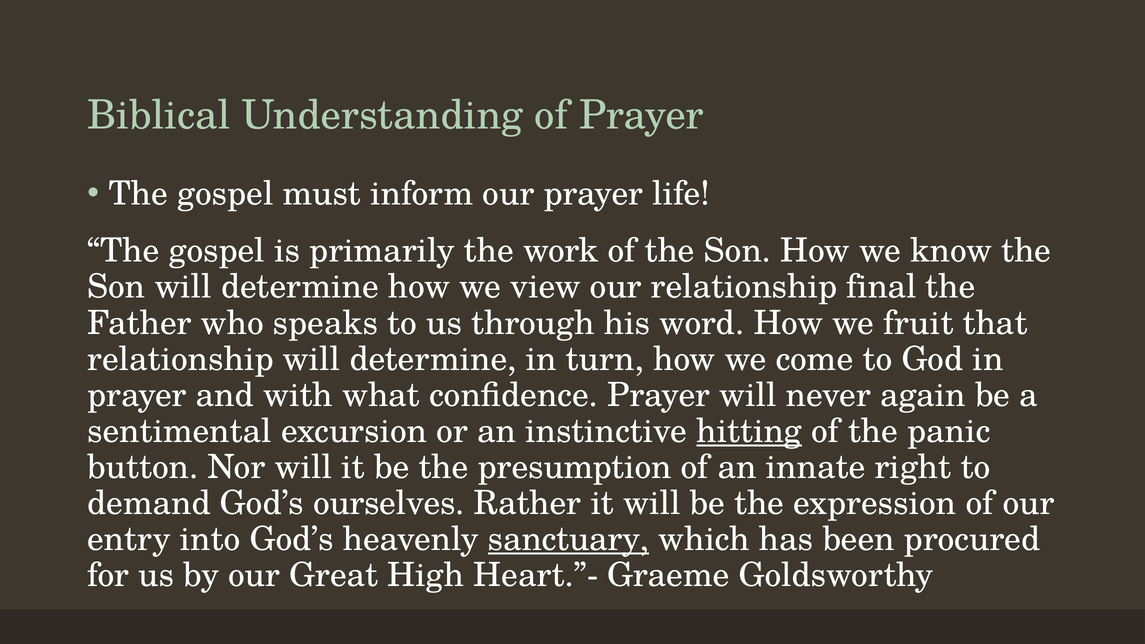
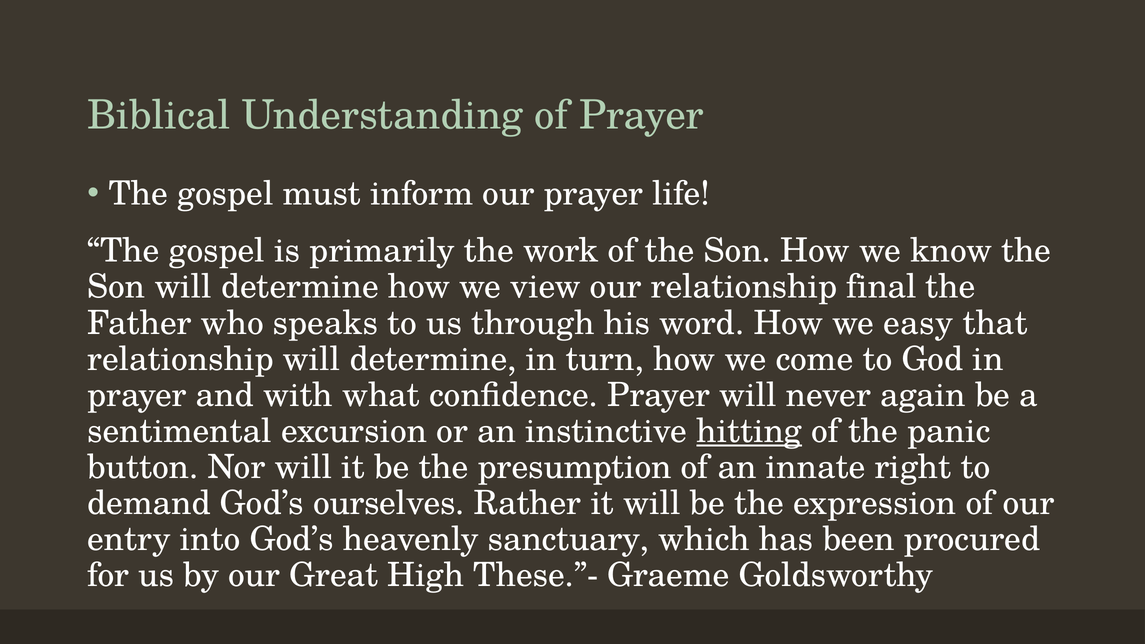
fruit: fruit -> easy
sanctuary underline: present -> none
Heart.”-: Heart.”- -> These.”-
